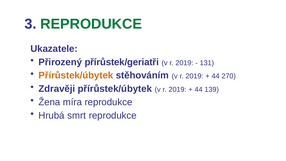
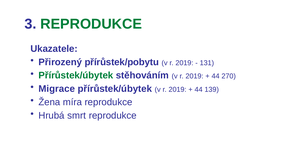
přírůstek/geriatři: přírůstek/geriatři -> přírůstek/pobytu
Přírůstek/úbytek at (76, 75) colour: orange -> green
Zdravěji: Zdravěji -> Migrace
